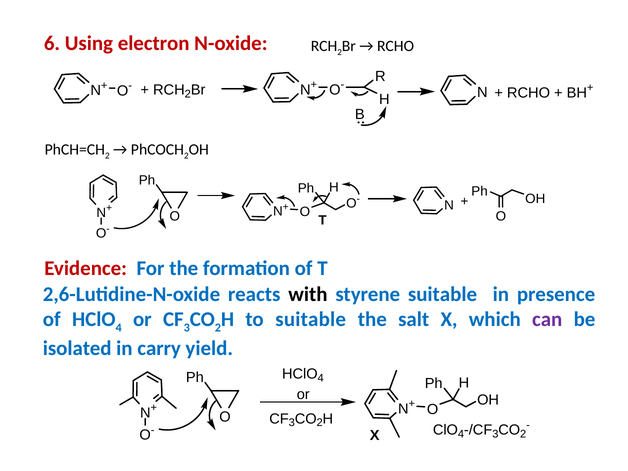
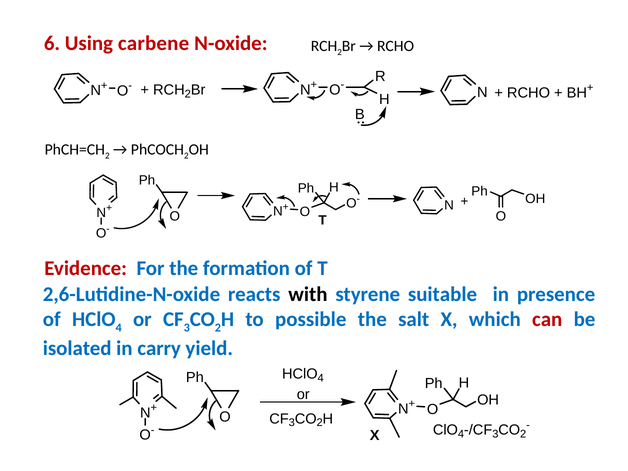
electron: electron -> carbene
to suitable: suitable -> possible
can colour: purple -> red
